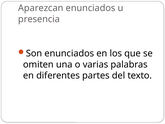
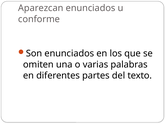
presencia: presencia -> conforme
